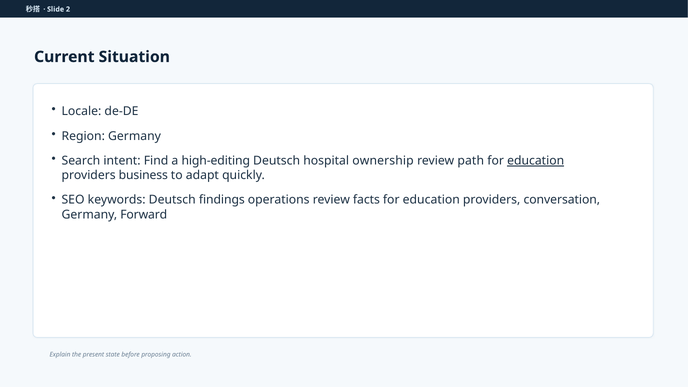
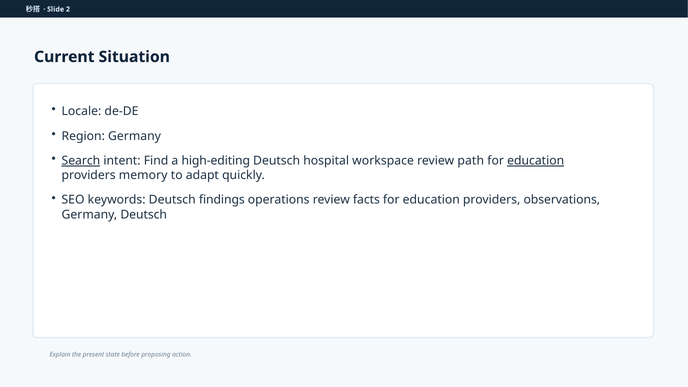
Search underline: none -> present
ownership: ownership -> workspace
business: business -> memory
conversation: conversation -> observations
Germany Forward: Forward -> Deutsch
